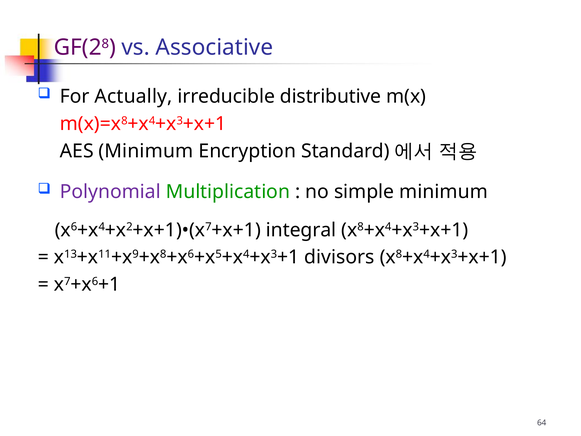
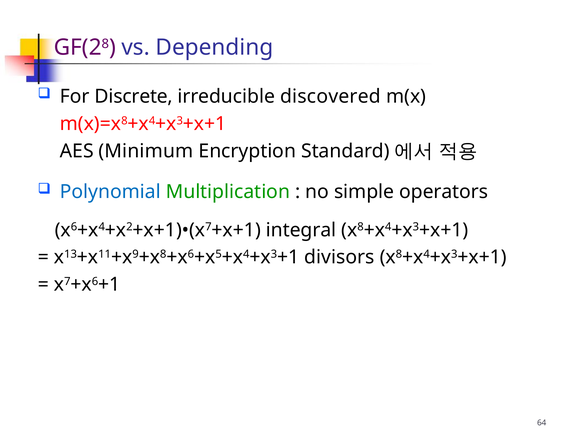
Associative: Associative -> Depending
Actually: Actually -> Discrete
distributive: distributive -> discovered
Polynomial colour: purple -> blue
simple minimum: minimum -> operators
